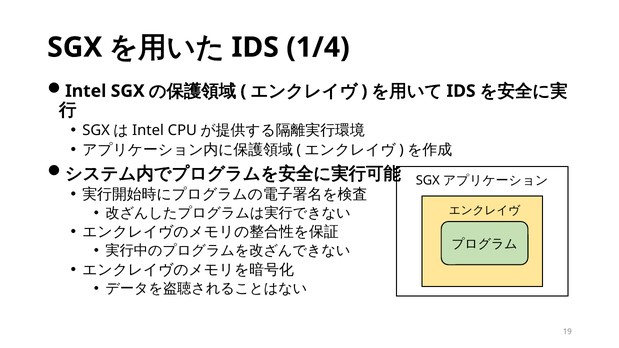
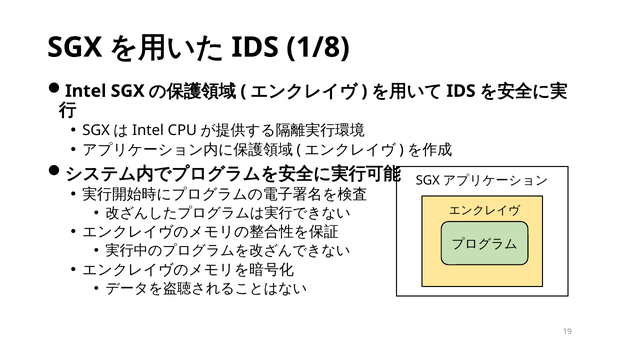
1/4: 1/4 -> 1/8
